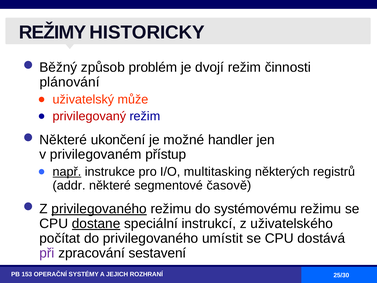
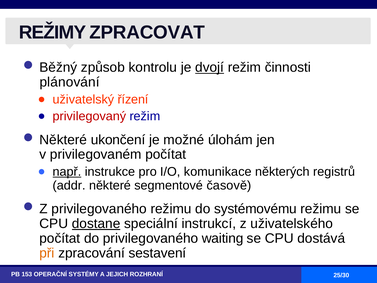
HISTORICKY: HISTORICKY -> ZPRACOVAT
problém: problém -> kontrolu
dvojí underline: none -> present
může: může -> řízení
handler: handler -> úlohám
privilegovaném přístup: přístup -> počítat
multitasking: multitasking -> komunikace
privilegovaného at (99, 209) underline: present -> none
umístit: umístit -> waiting
při colour: purple -> orange
